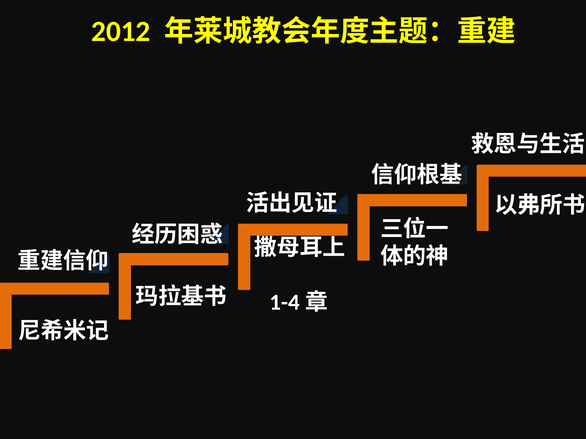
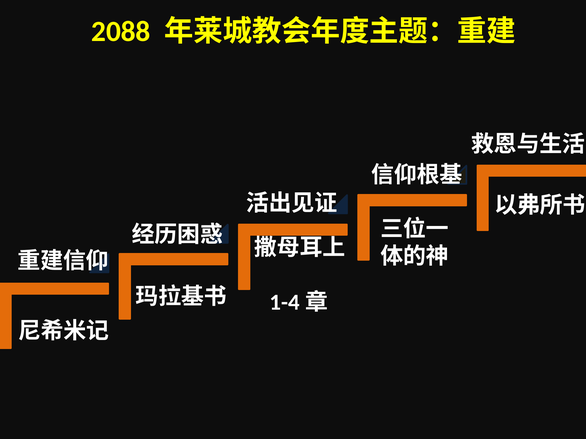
2012: 2012 -> 2088
